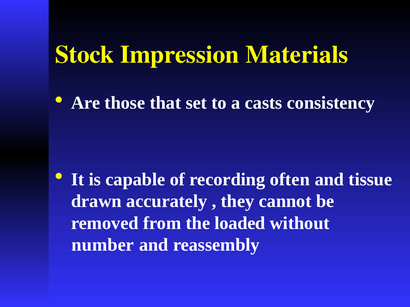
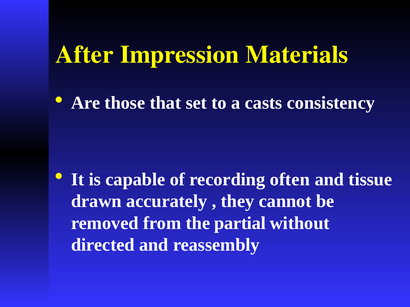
Stock: Stock -> After
loaded: loaded -> partial
number: number -> directed
